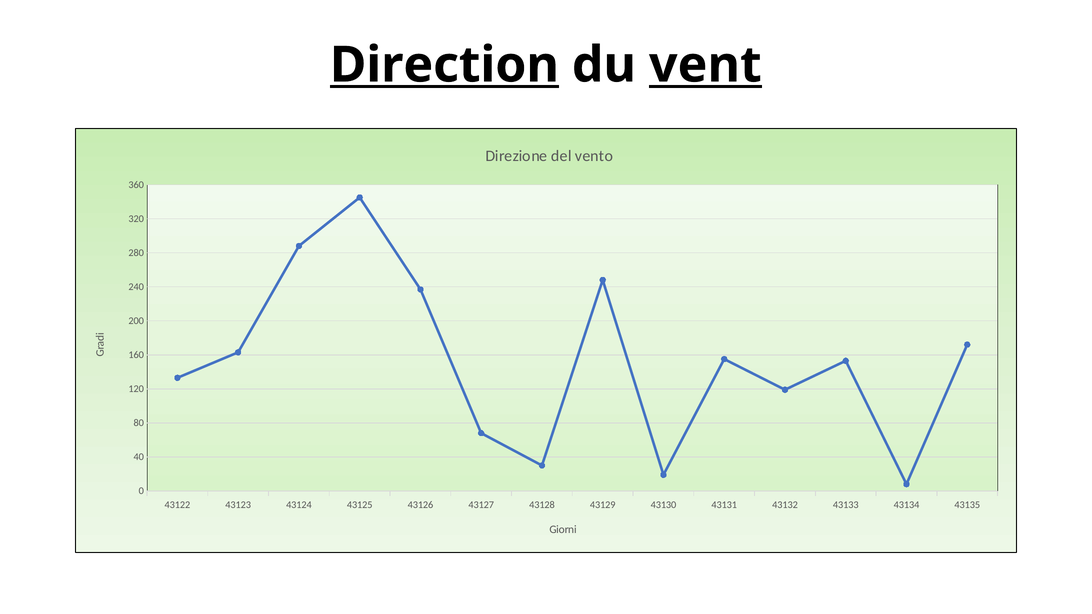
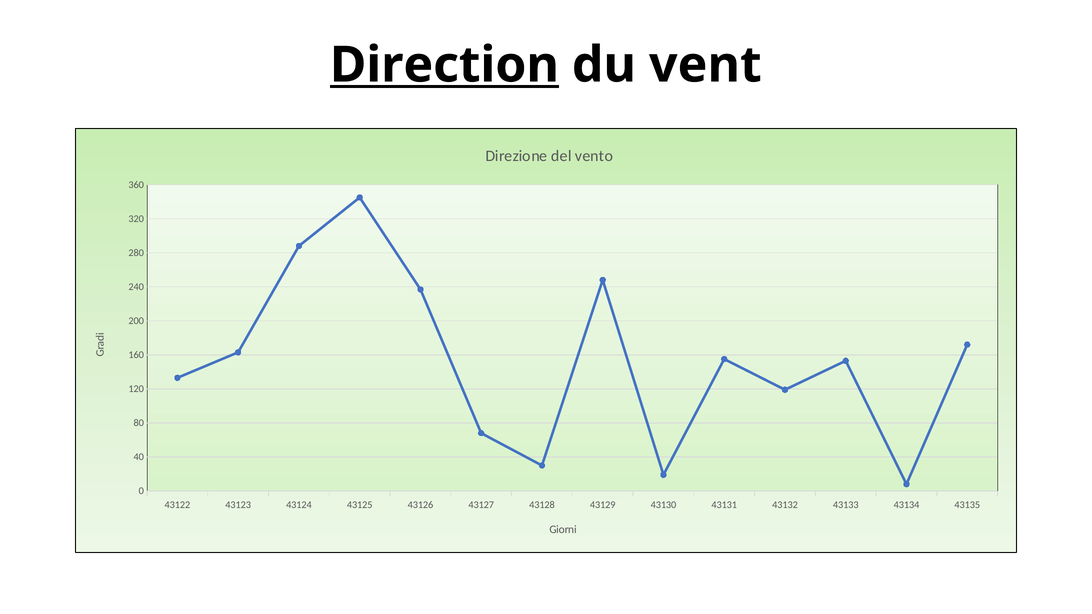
vent underline: present -> none
